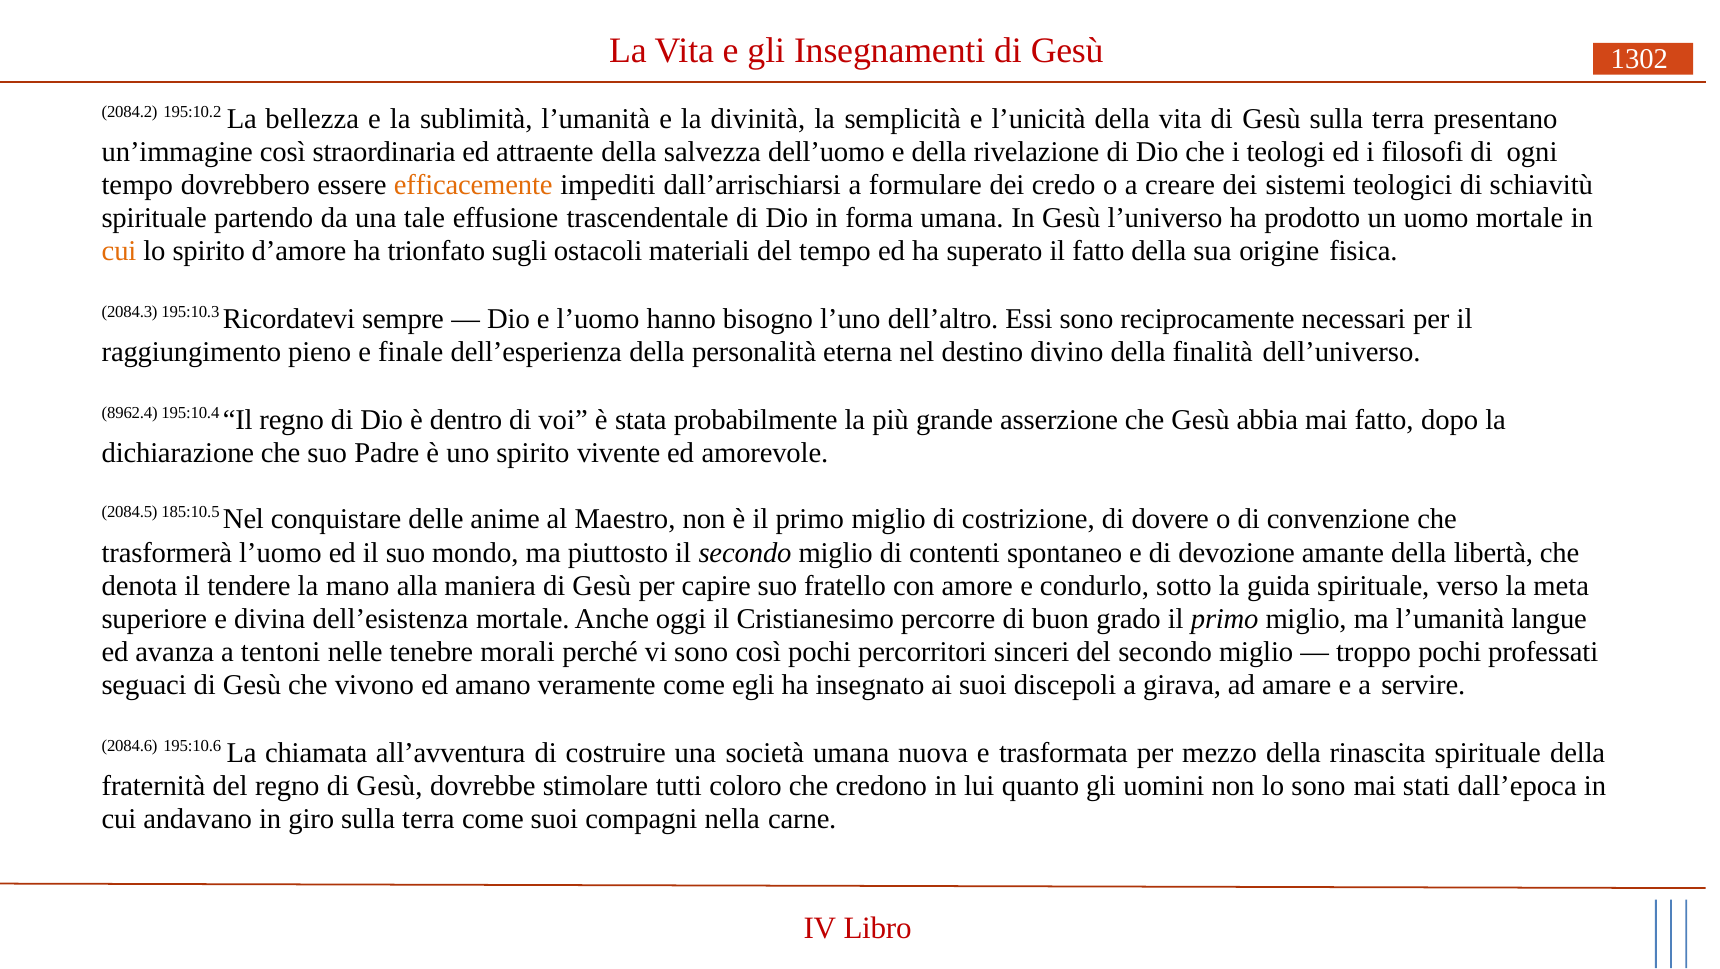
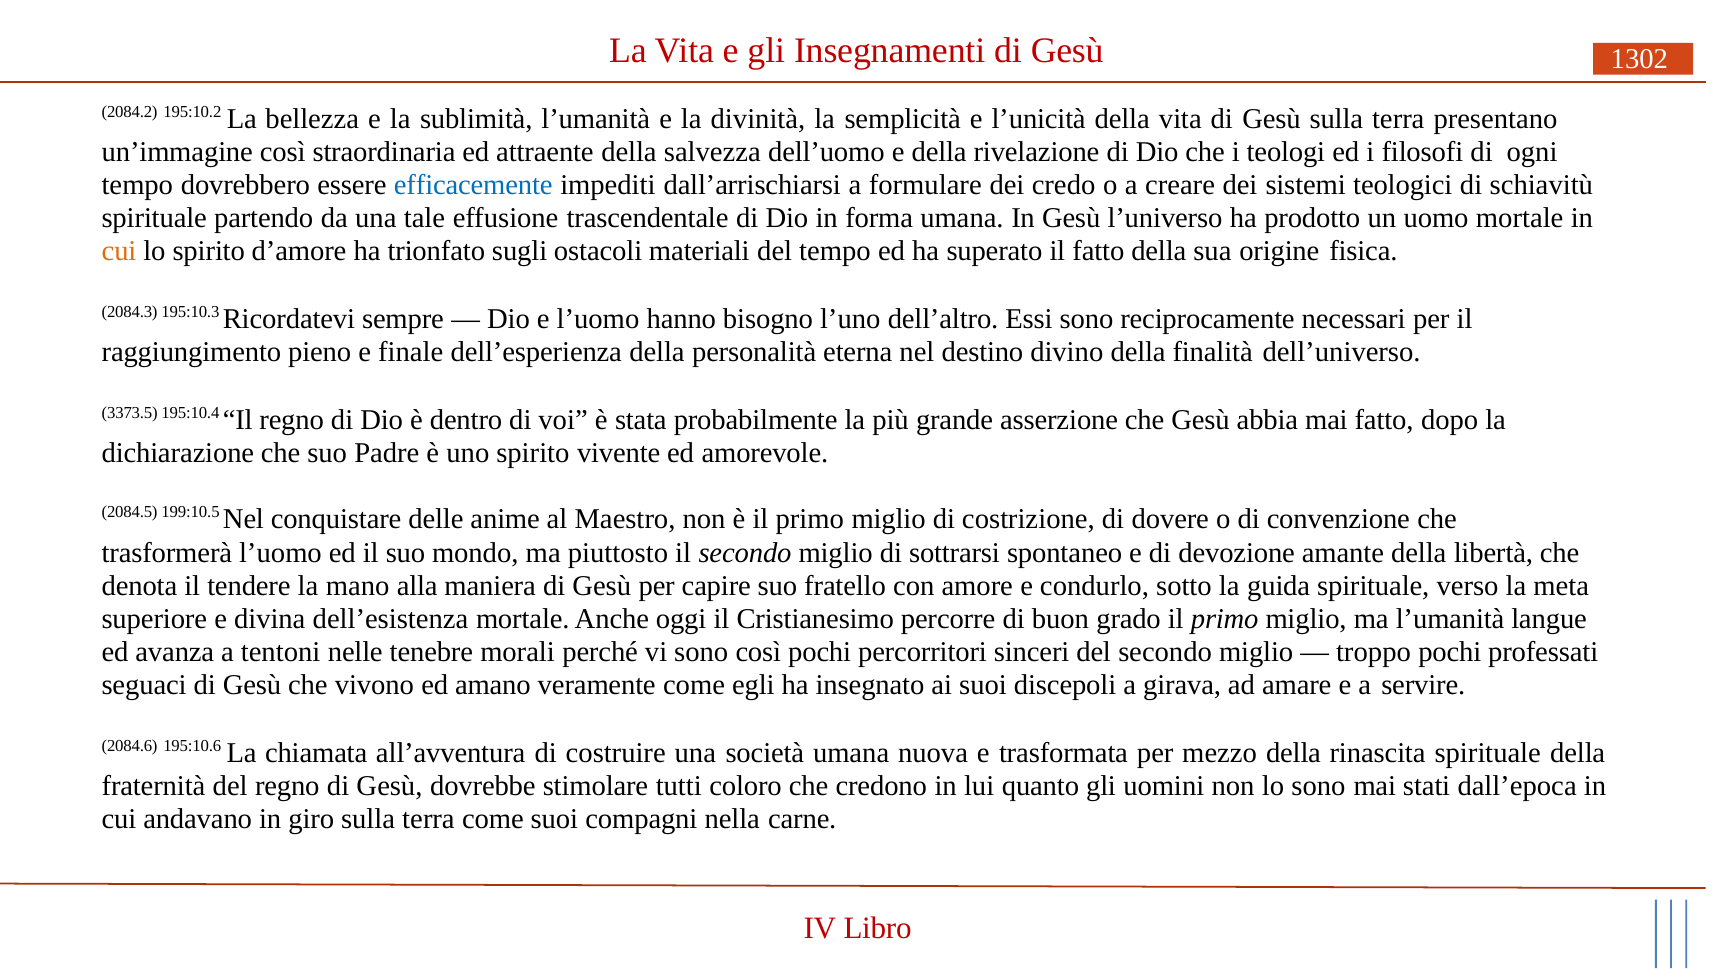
efficacemente colour: orange -> blue
8962.4: 8962.4 -> 3373.5
185:10.5: 185:10.5 -> 199:10.5
contenti: contenti -> sottrarsi
